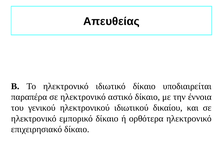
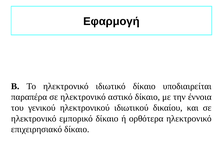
Απευθείας: Απευθείας -> Εφαρμογή
